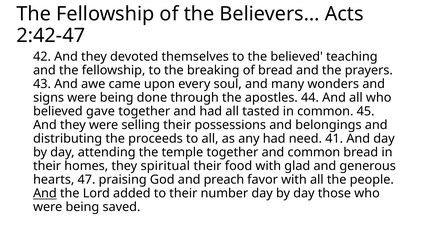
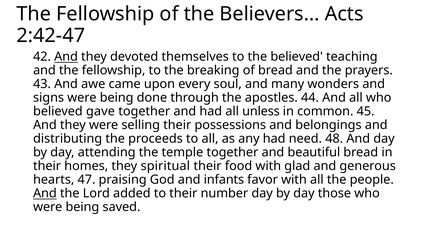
And at (66, 57) underline: none -> present
tasted: tasted -> unless
41: 41 -> 48
and common: common -> beautiful
preach: preach -> infants
